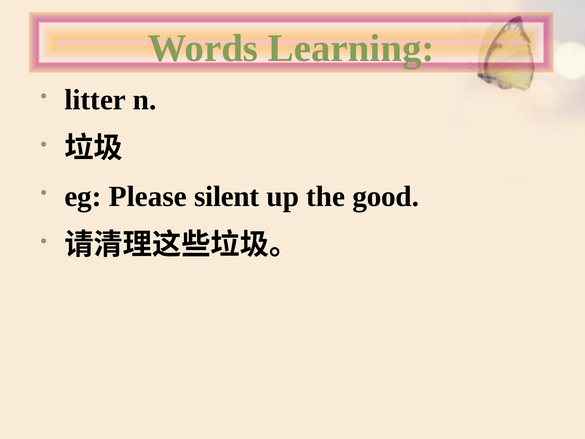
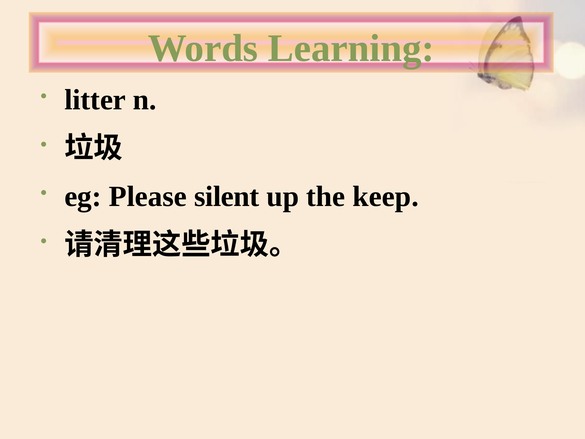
good: good -> keep
